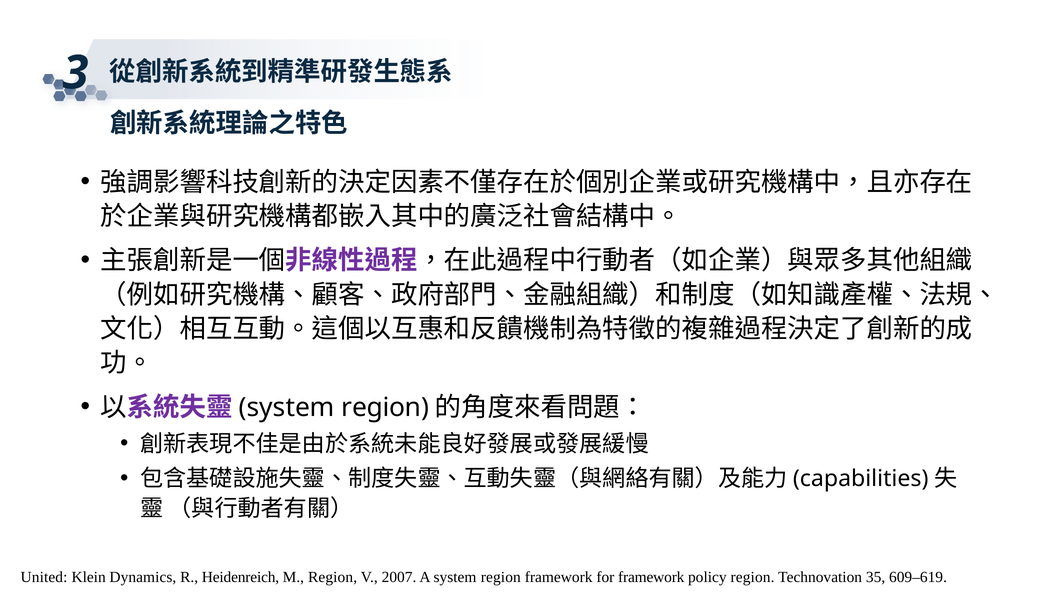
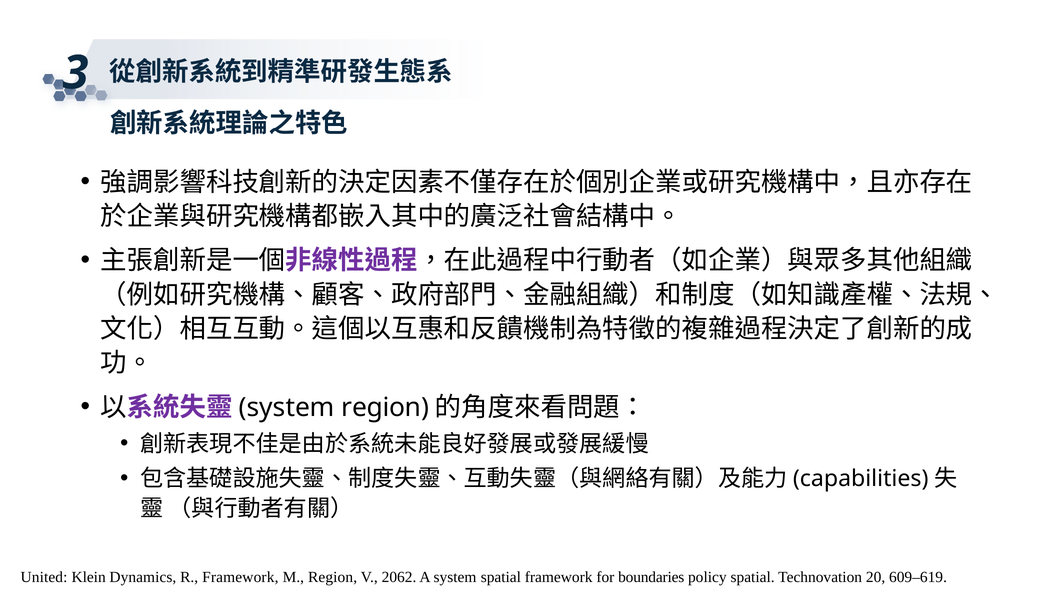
R Heidenreich: Heidenreich -> Framework
2007: 2007 -> 2062
A system region: region -> spatial
for framework: framework -> boundaries
policy region: region -> spatial
35: 35 -> 20
